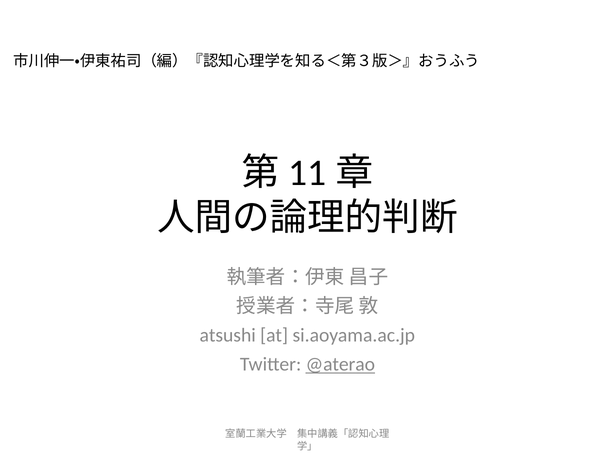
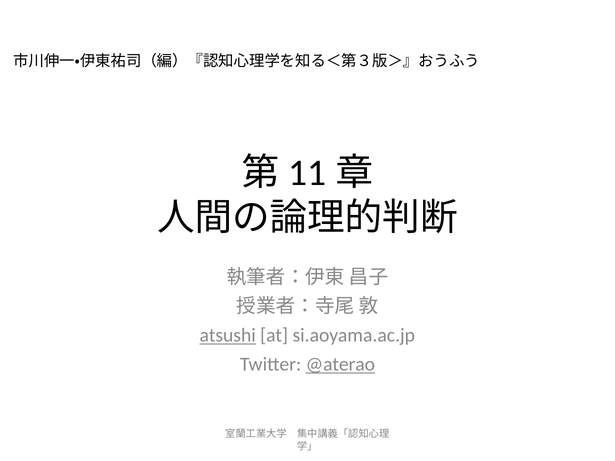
atsushi underline: none -> present
